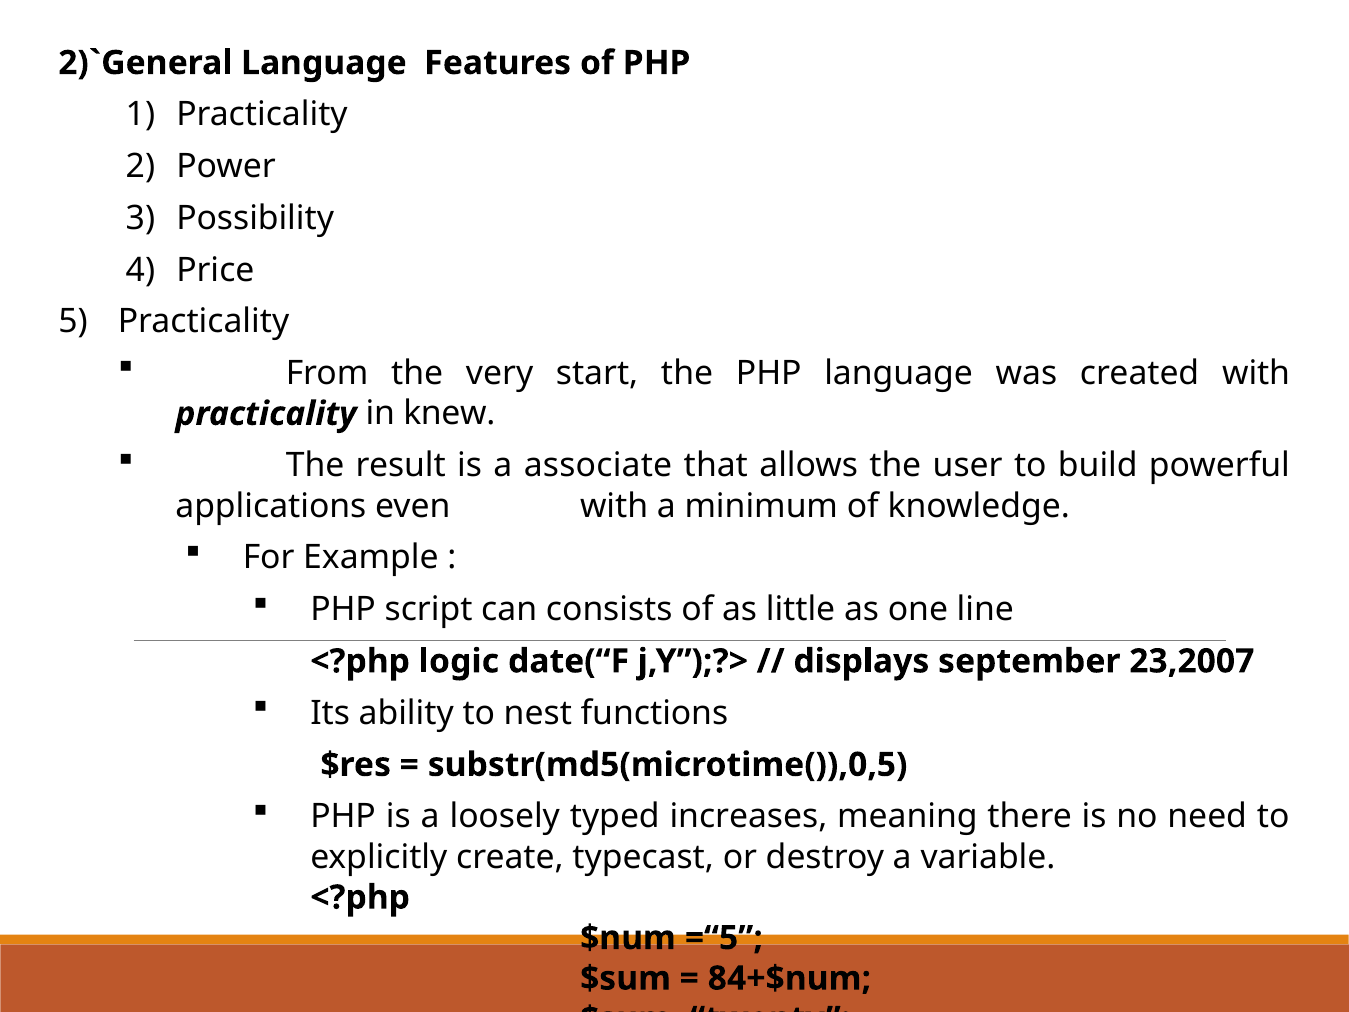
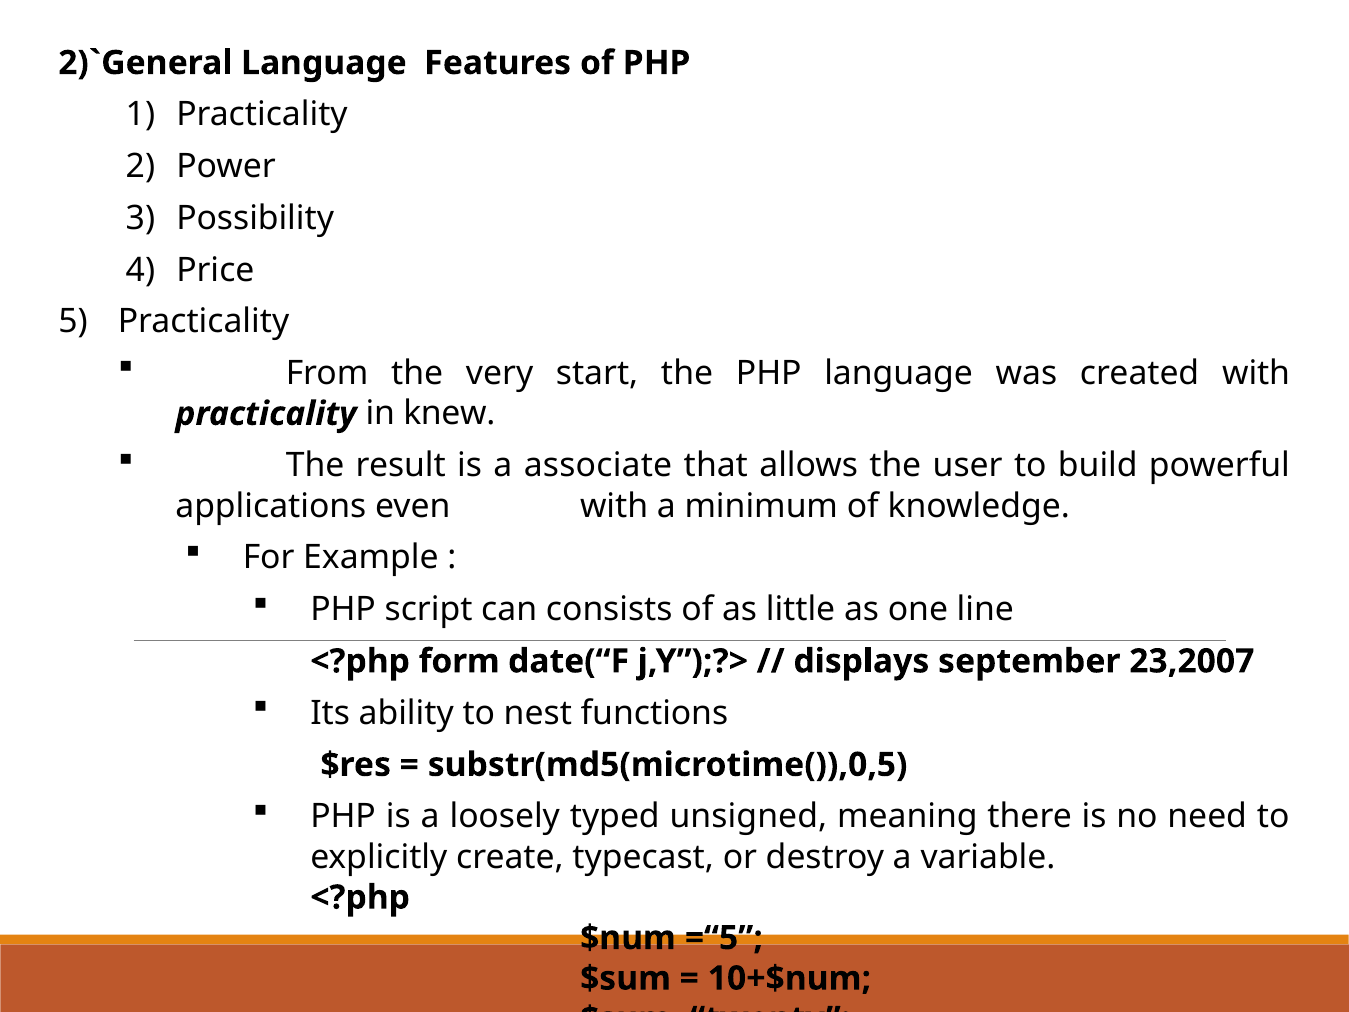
logic: logic -> form
increases: increases -> unsigned
84+$num: 84+$num -> 10+$num
